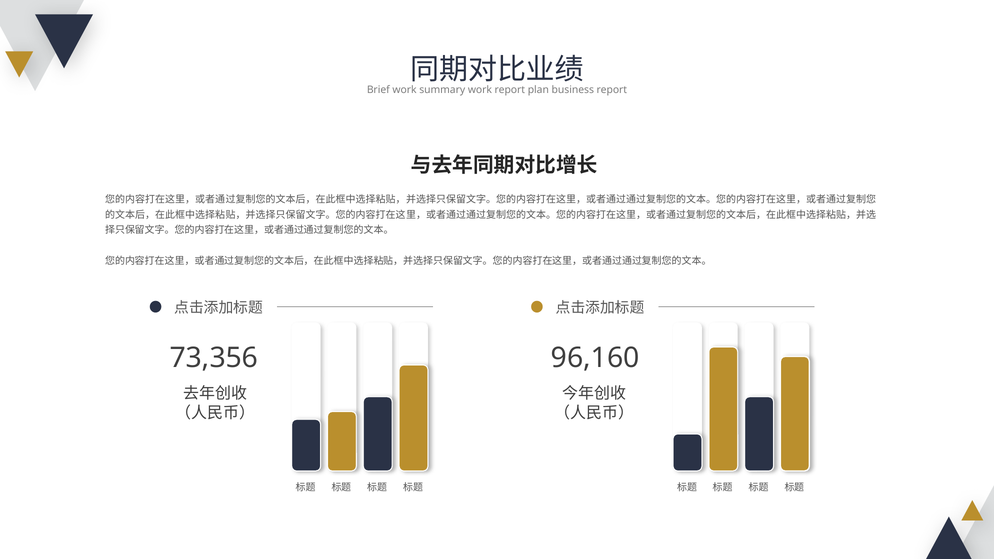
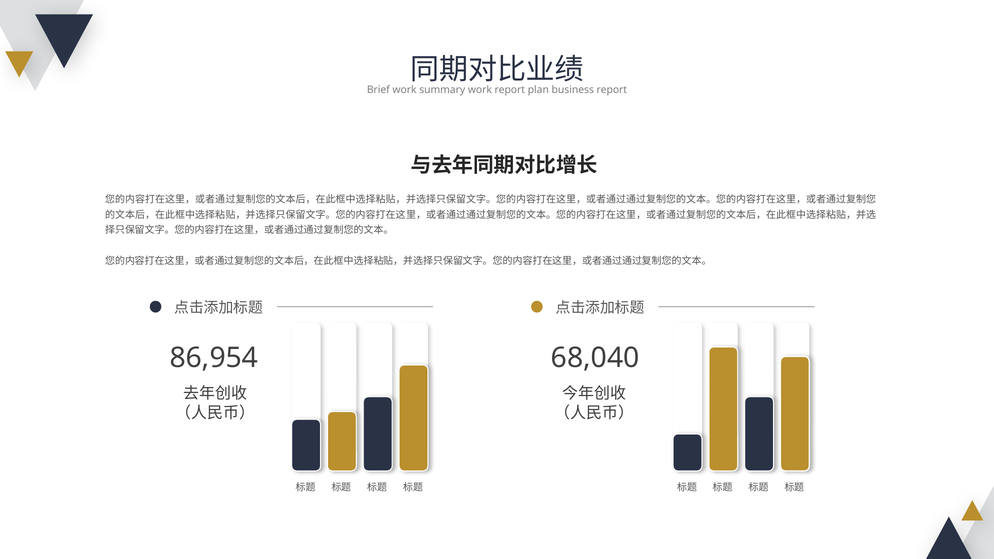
73,356: 73,356 -> 86,954
96,160: 96,160 -> 68,040
